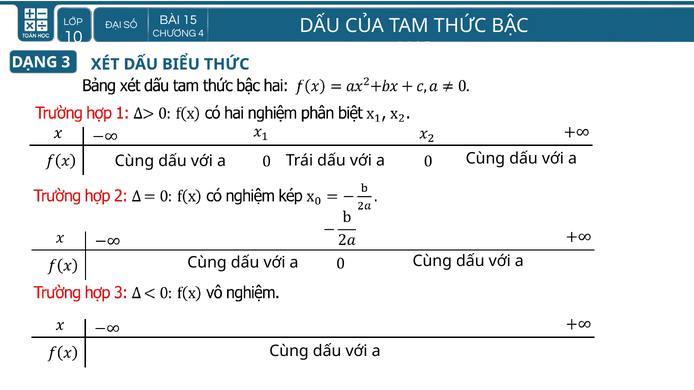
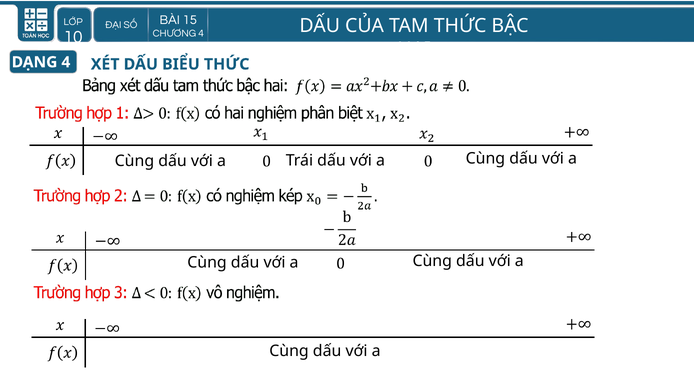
3 at (66, 62): 3 -> 4
